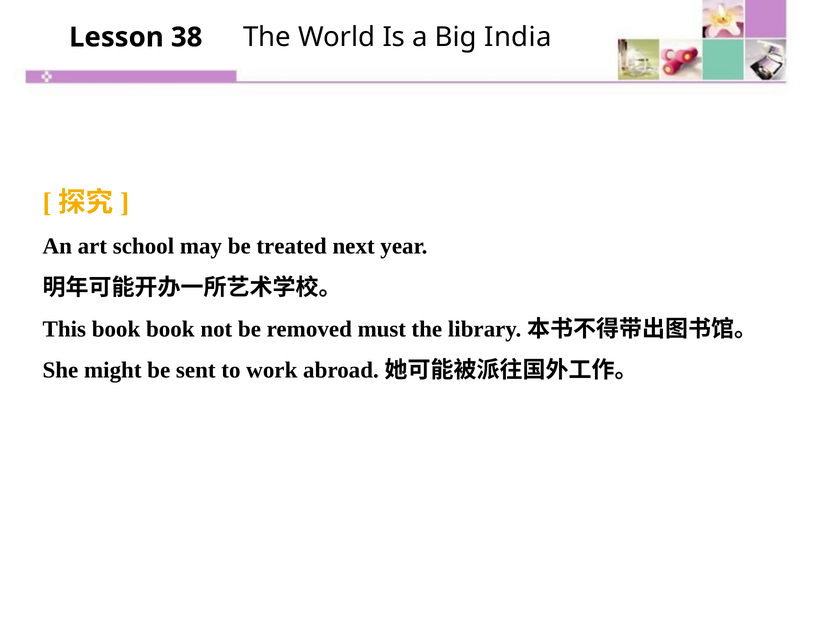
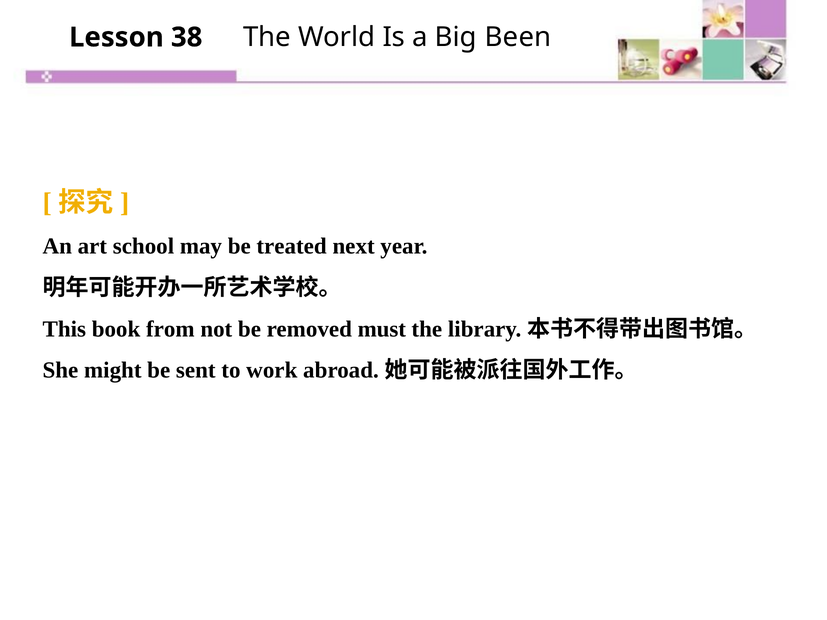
India: India -> Been
book book: book -> from
